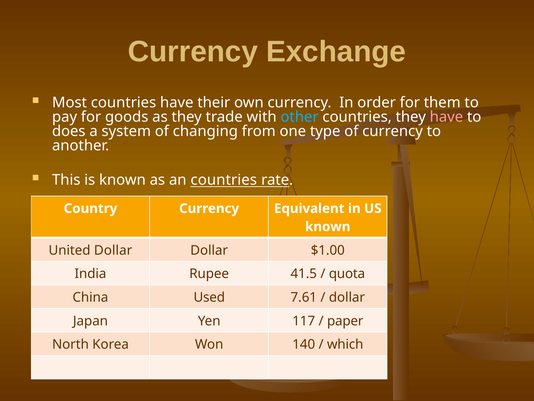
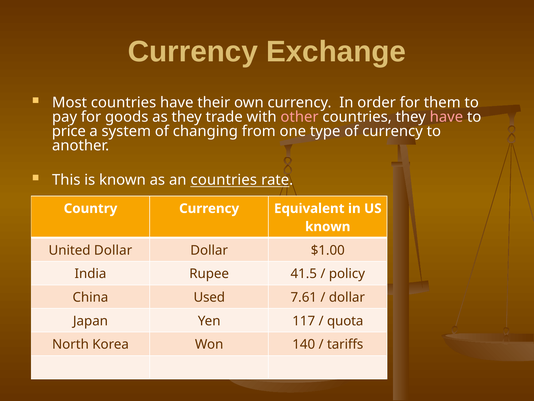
other colour: light blue -> pink
does: does -> price
quota: quota -> policy
paper: paper -> quota
which: which -> tariffs
